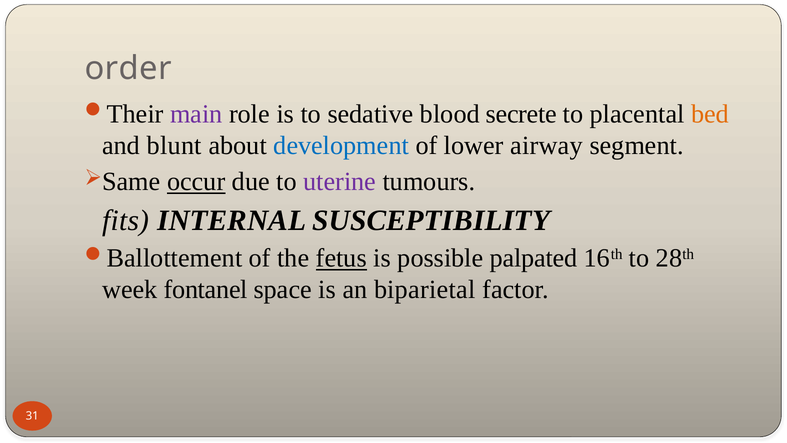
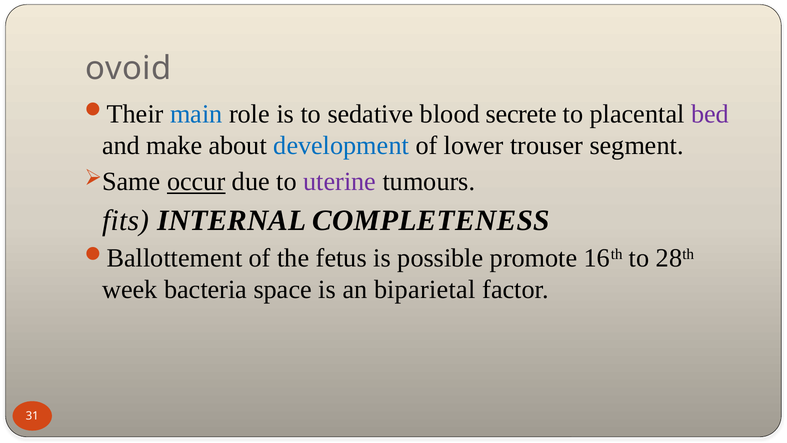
order: order -> ovoid
main colour: purple -> blue
bed colour: orange -> purple
blunt: blunt -> make
airway: airway -> trouser
SUSCEPTIBILITY: SUSCEPTIBILITY -> COMPLETENESS
fetus underline: present -> none
palpated: palpated -> promote
fontanel: fontanel -> bacteria
